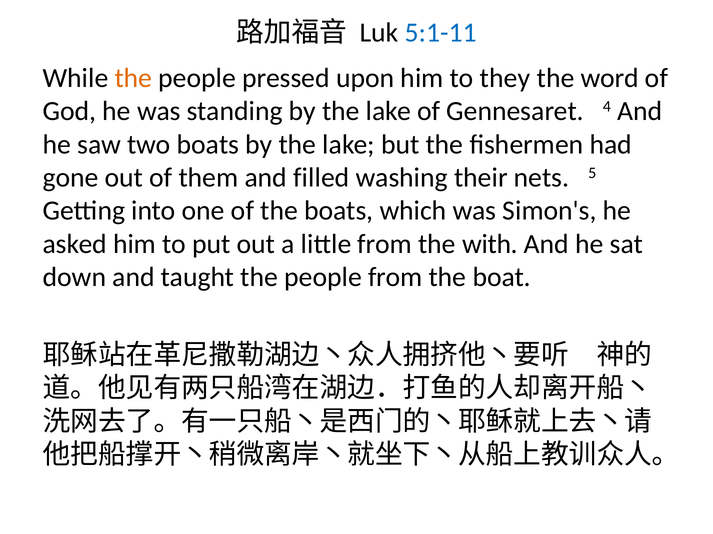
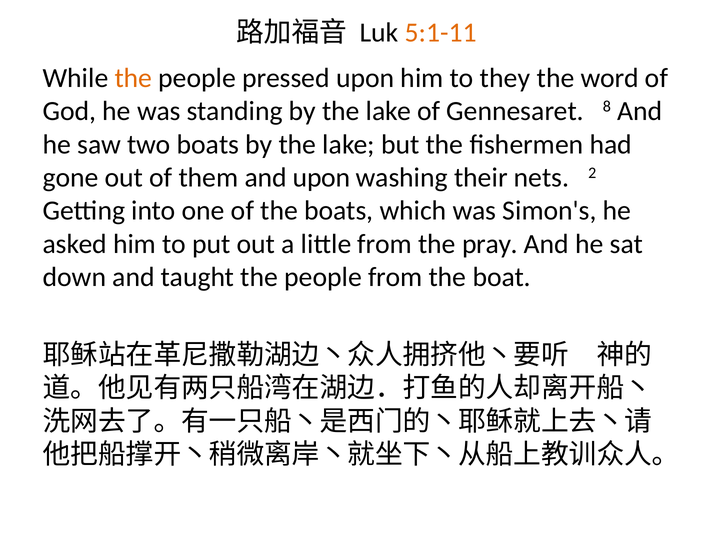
5:1-11 colour: blue -> orange
4: 4 -> 8
and filled: filled -> upon
5: 5 -> 2
with: with -> pray
